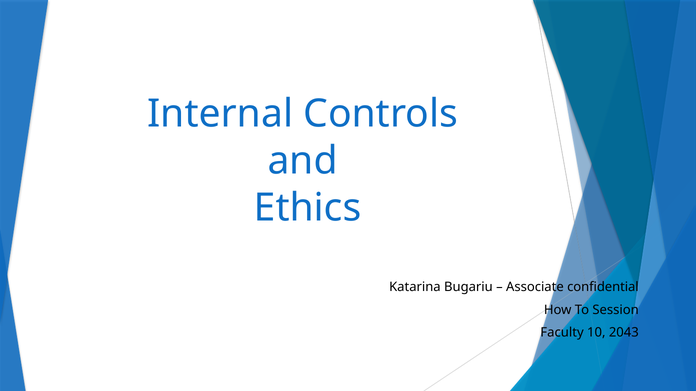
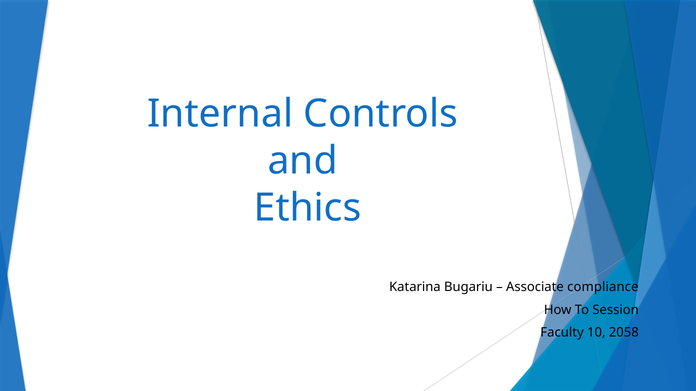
confidential: confidential -> compliance
2043: 2043 -> 2058
